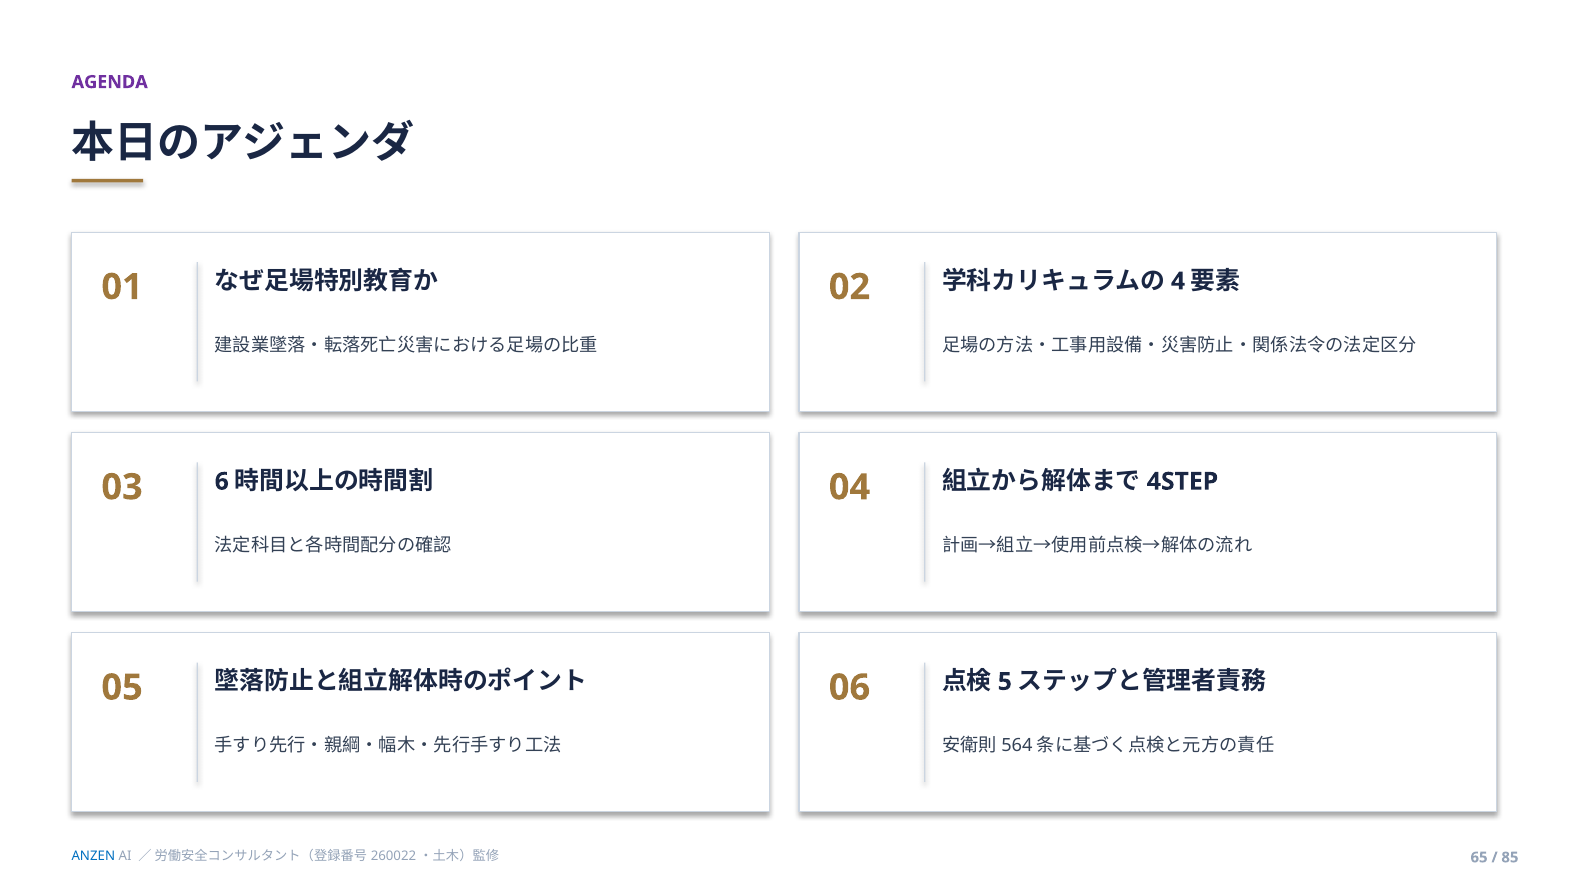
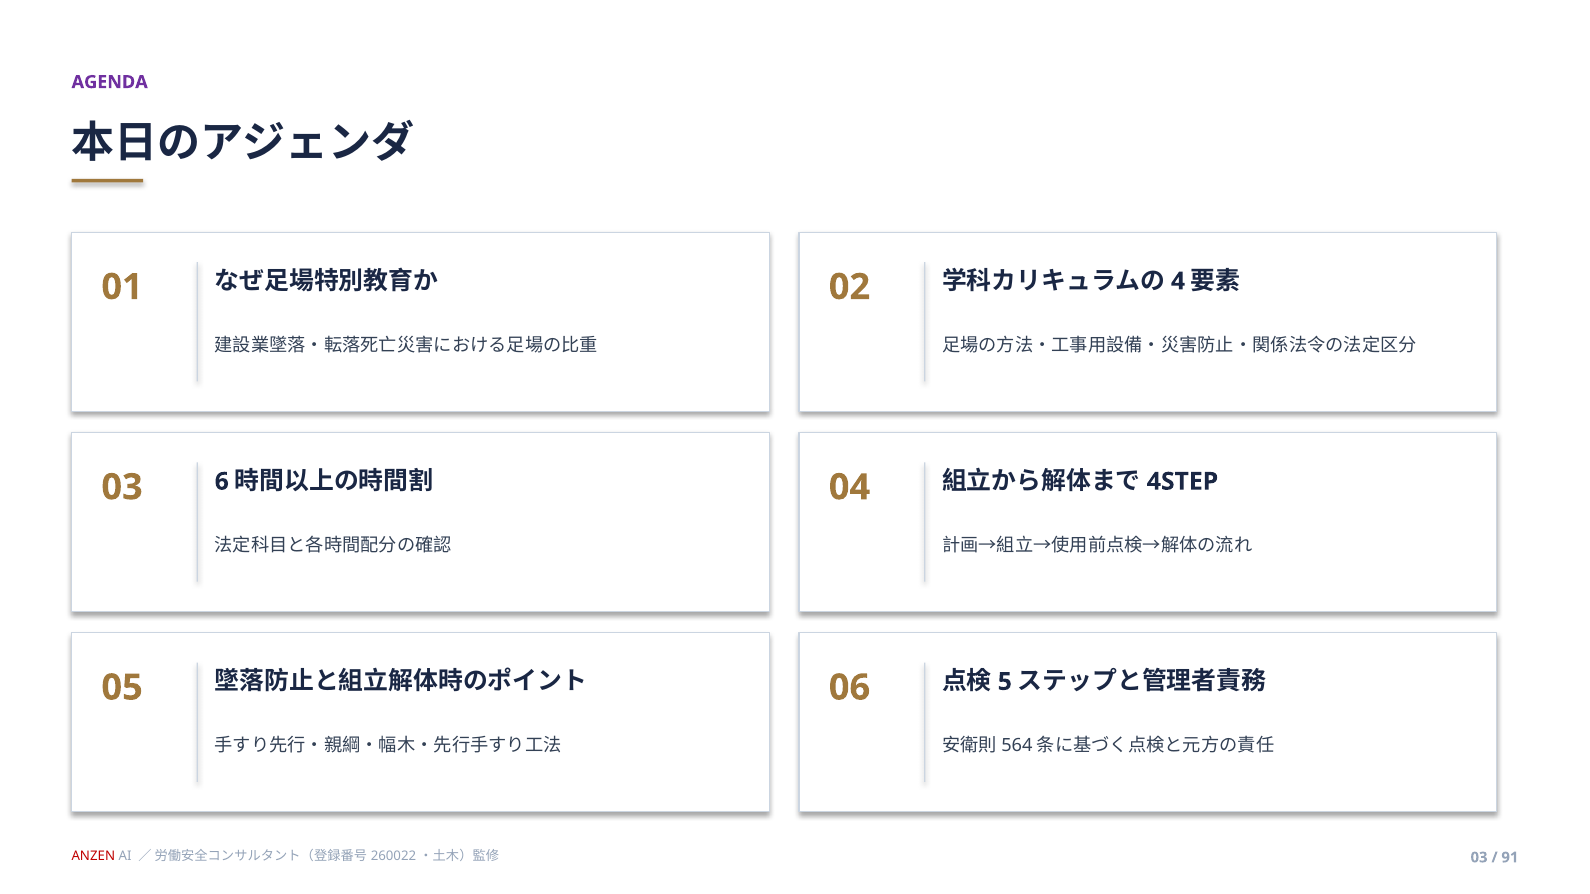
ANZEN colour: blue -> red
65 at (1479, 858): 65 -> 03
85: 85 -> 91
